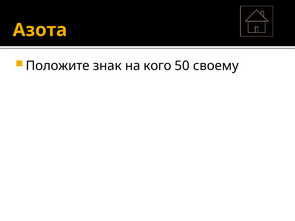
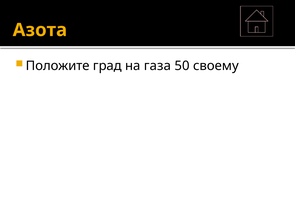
знак: знак -> град
кого: кого -> газа
